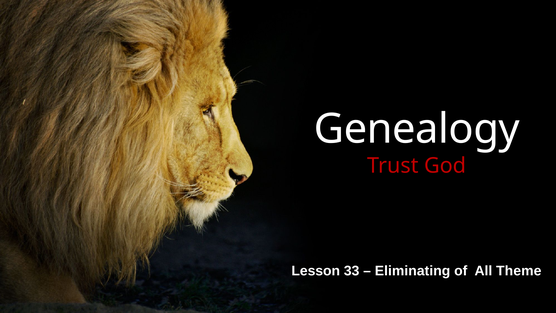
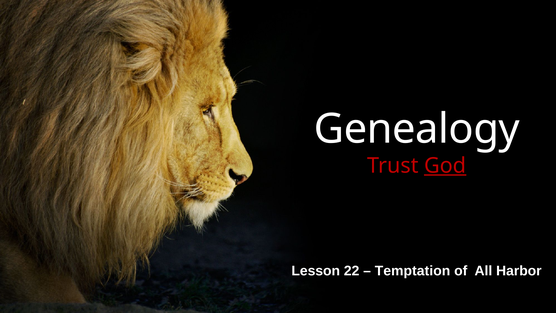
God underline: none -> present
33: 33 -> 22
Eliminating: Eliminating -> Temptation
Theme: Theme -> Harbor
